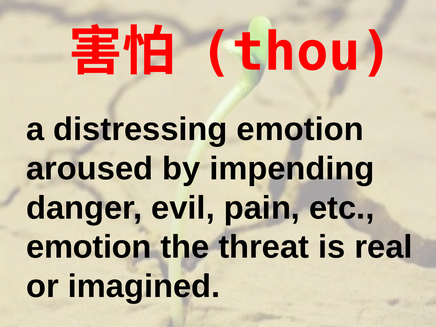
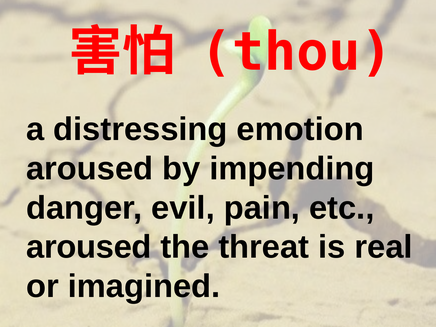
emotion at (89, 247): emotion -> aroused
